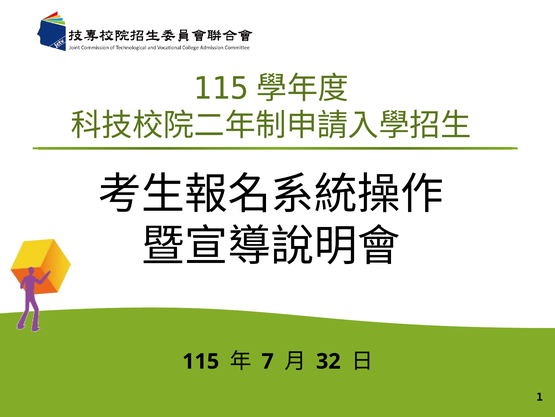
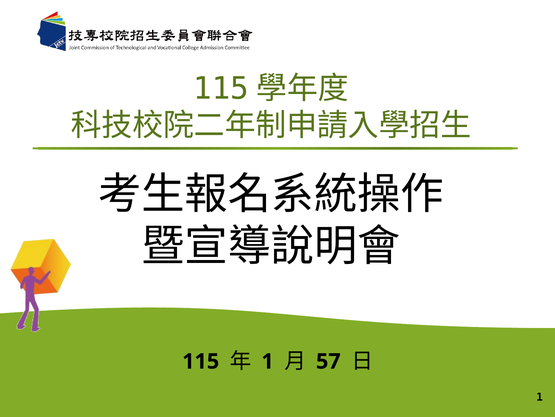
7 at (268, 361): 7 -> 1
32: 32 -> 57
